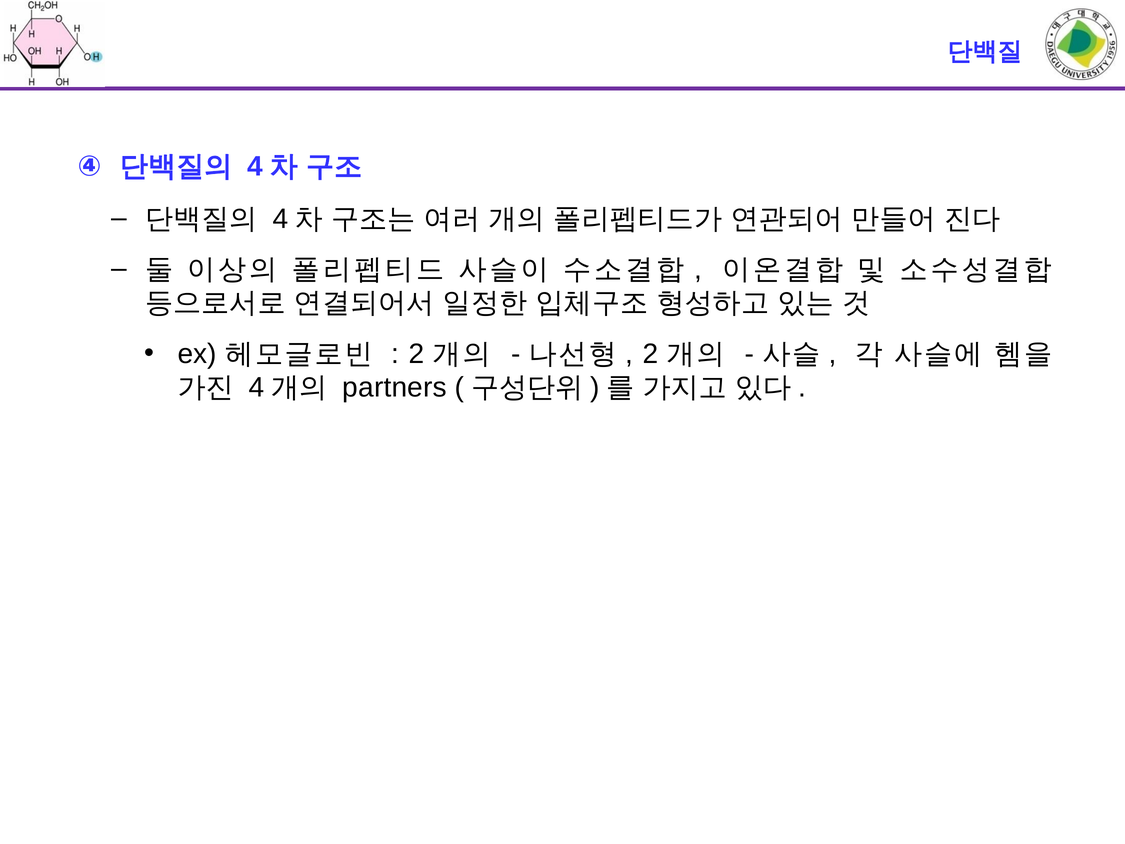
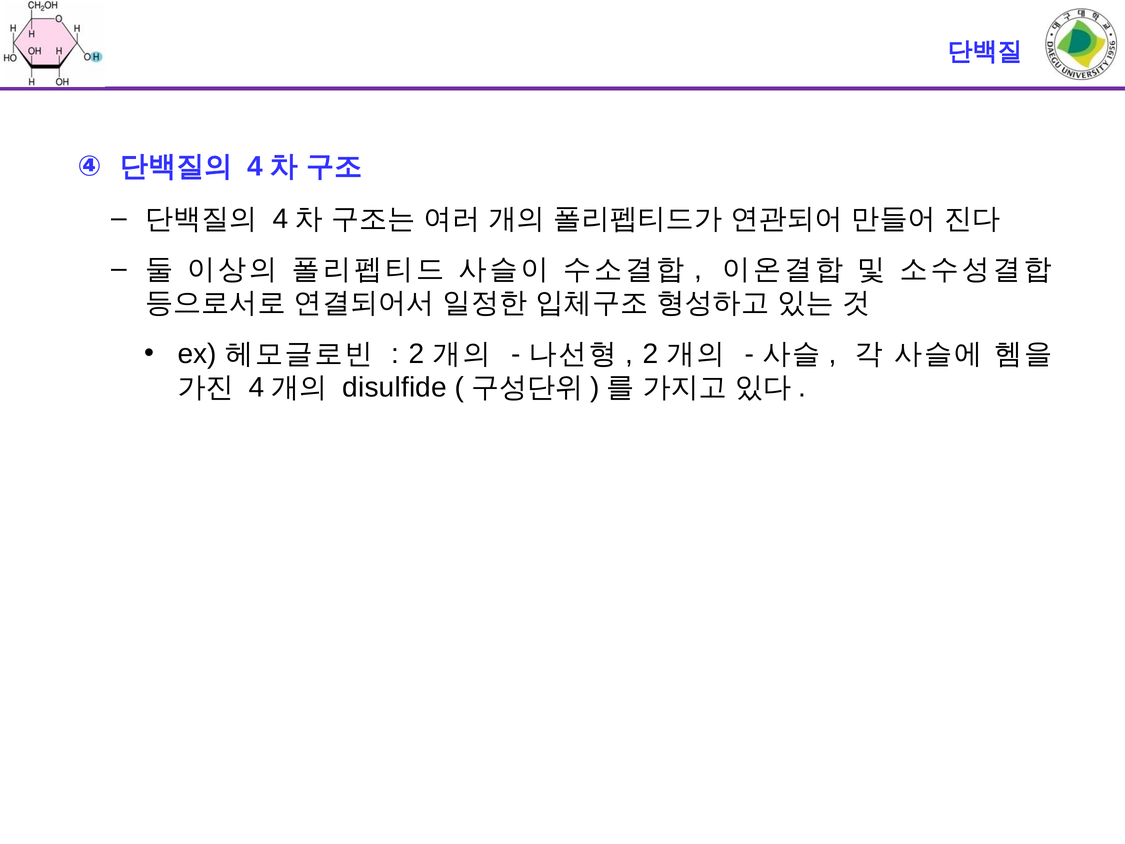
partners: partners -> disulfide
